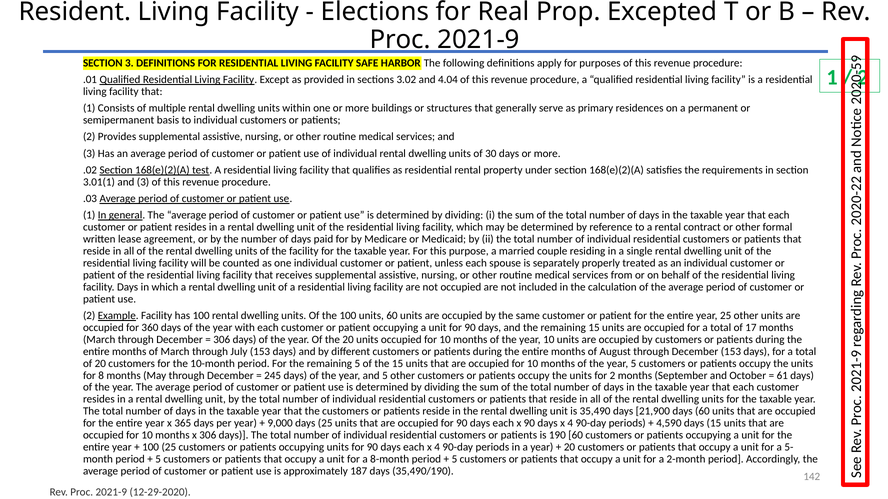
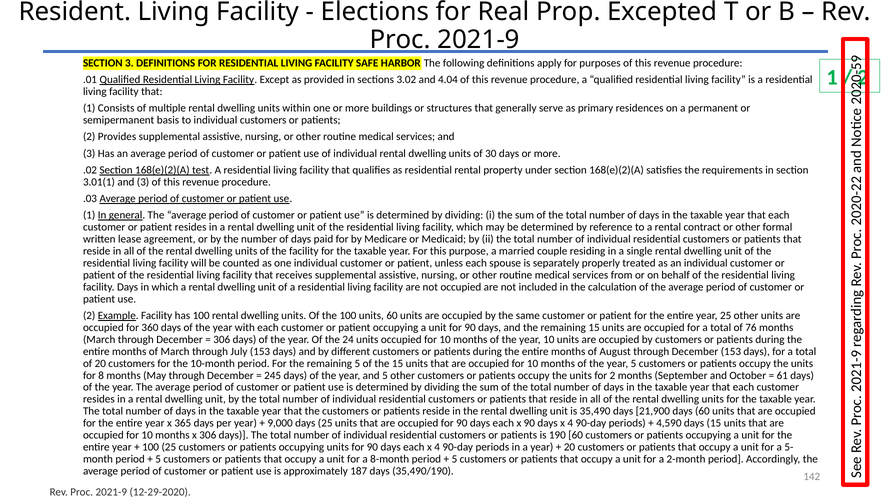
17: 17 -> 76
the 20: 20 -> 24
